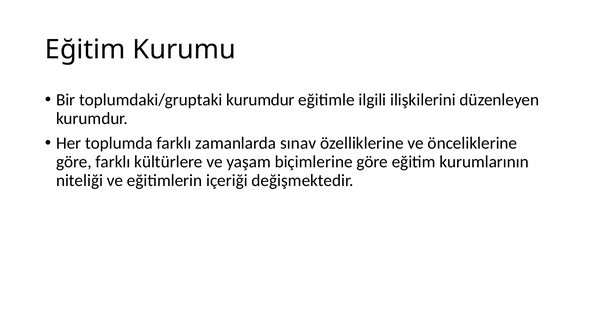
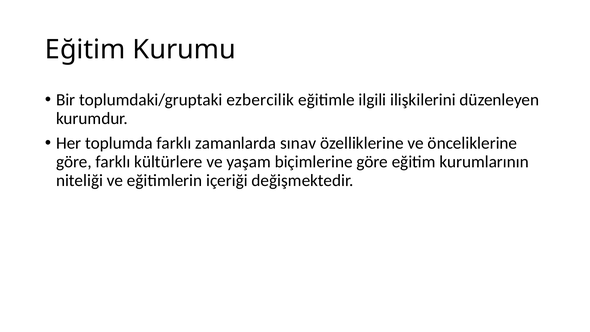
toplumdaki/gruptaki kurumdur: kurumdur -> ezbercilik
